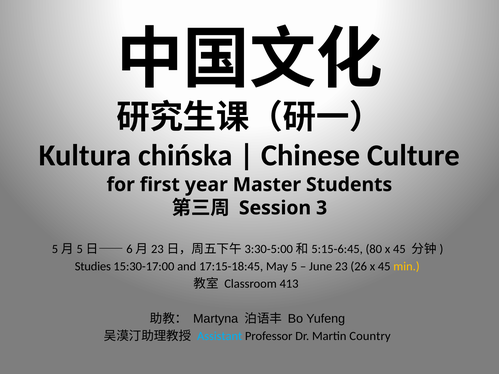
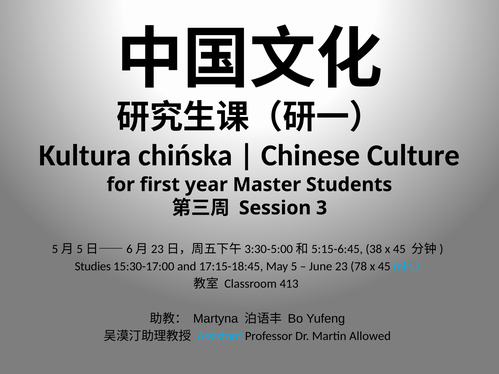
80: 80 -> 38
26: 26 -> 78
min colour: yellow -> light blue
Country: Country -> Allowed
